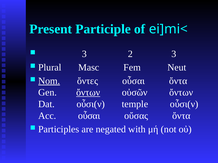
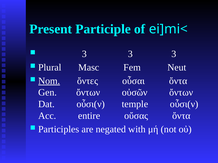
2 at (130, 54): 2 -> 3
ὄντων at (88, 93) underline: present -> none
Acc οὖσαι: οὖσαι -> entire
